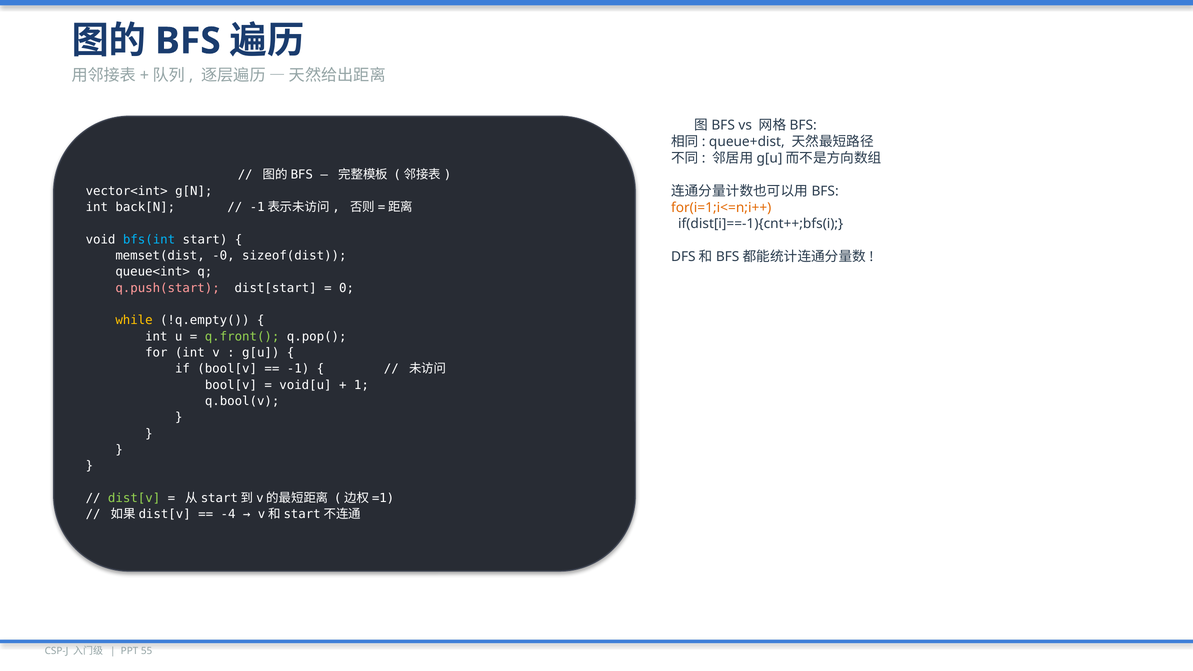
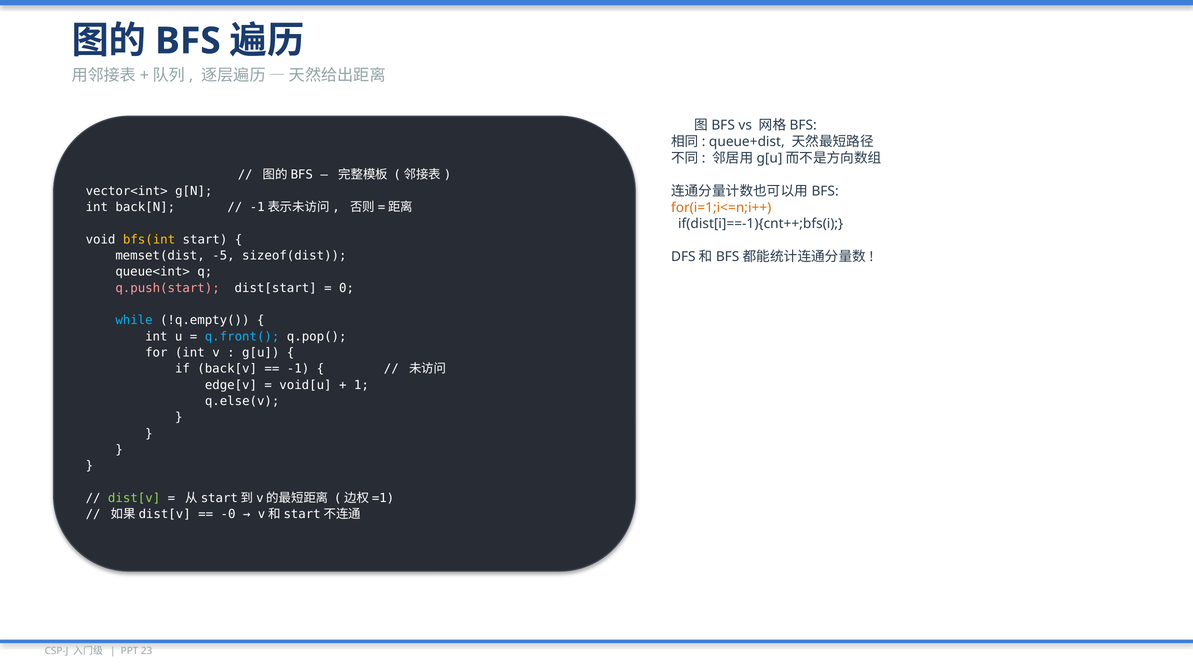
bfs(int colour: light blue -> yellow
-0: -0 -> -5
while colour: yellow -> light blue
q.front( colour: light green -> light blue
if bool[v: bool[v -> back[v
bool[v at (231, 385): bool[v -> edge[v
q.bool(v: q.bool(v -> q.else(v
-4: -4 -> -0
55: 55 -> 23
